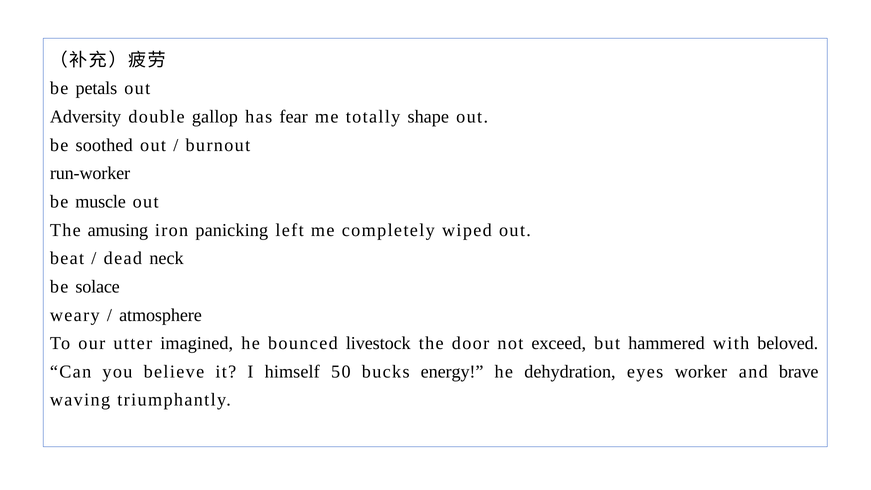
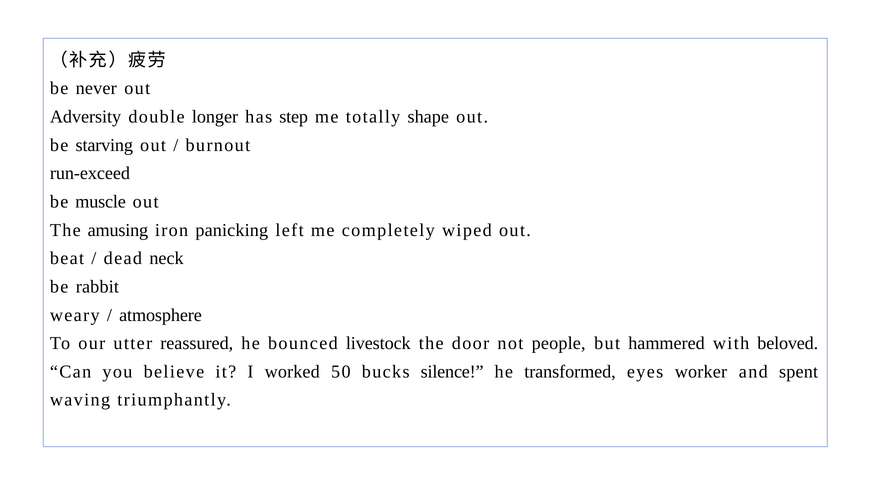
petals: petals -> never
gallop: gallop -> longer
fear: fear -> step
soothed: soothed -> starving
run-worker: run-worker -> run-exceed
solace: solace -> rabbit
imagined: imagined -> reassured
exceed: exceed -> people
himself: himself -> worked
energy: energy -> silence
dehydration: dehydration -> transformed
brave: brave -> spent
